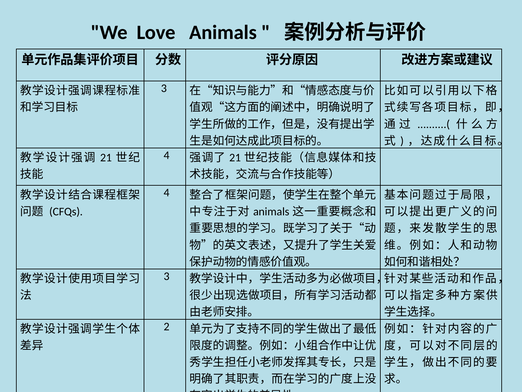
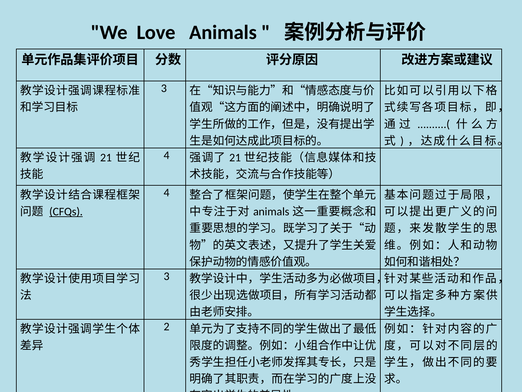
CFQs underline: none -> present
